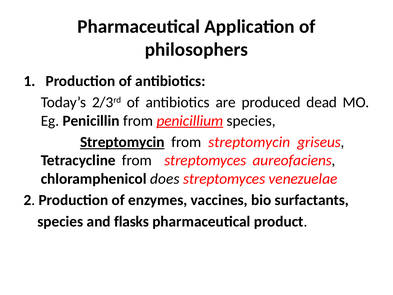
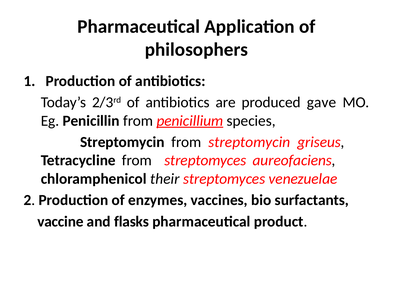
dead: dead -> gave
Streptomycin at (122, 142) underline: present -> none
does: does -> their
species at (60, 221): species -> vaccine
